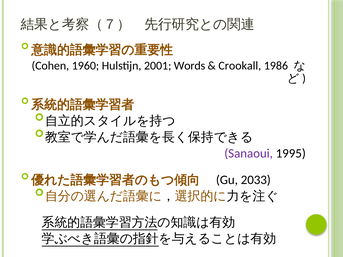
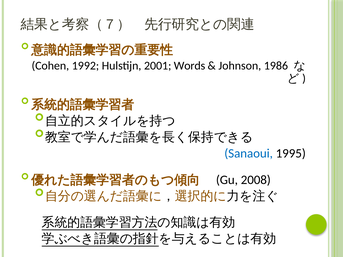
1960: 1960 -> 1992
Crookall: Crookall -> Johnson
Sanaoui colour: purple -> blue
2033: 2033 -> 2008
